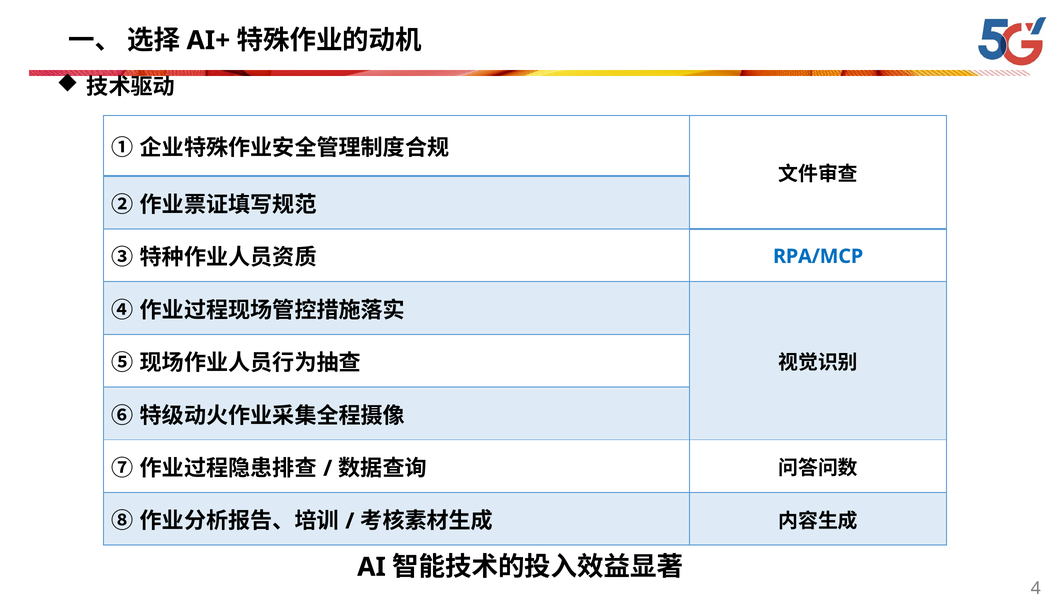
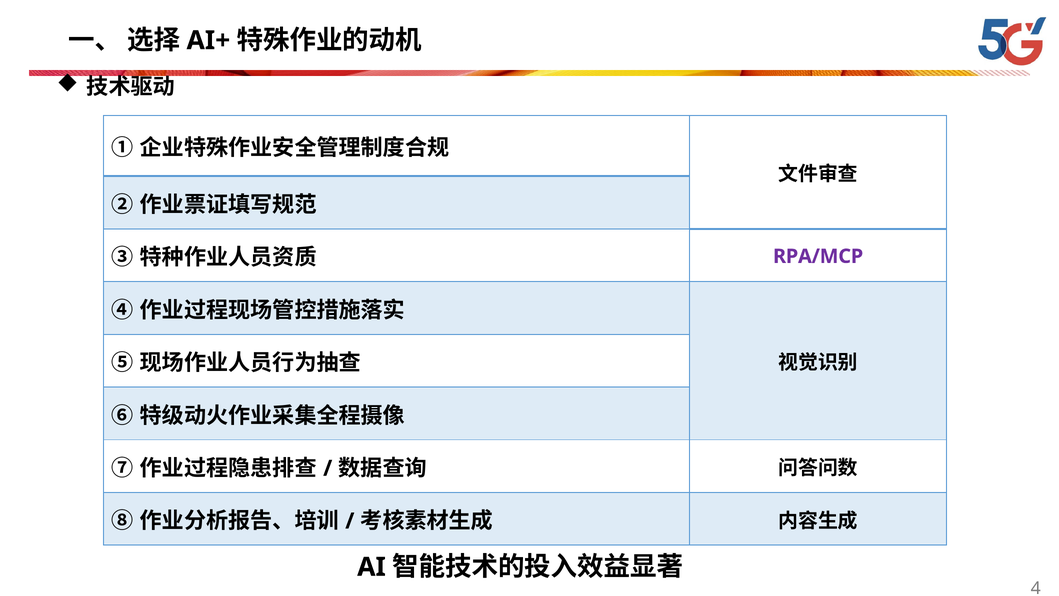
RPA/MCP colour: blue -> purple
